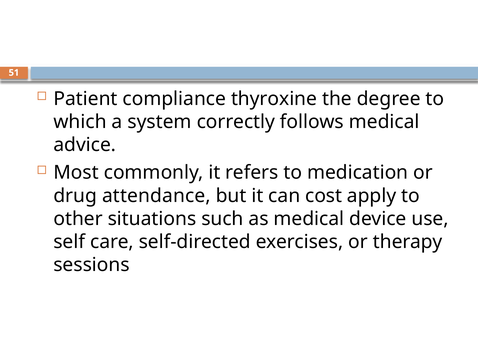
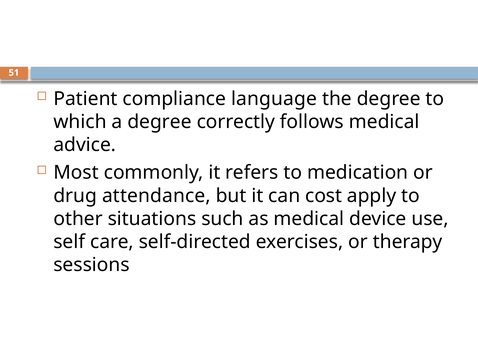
thyroxine: thyroxine -> language
a system: system -> degree
